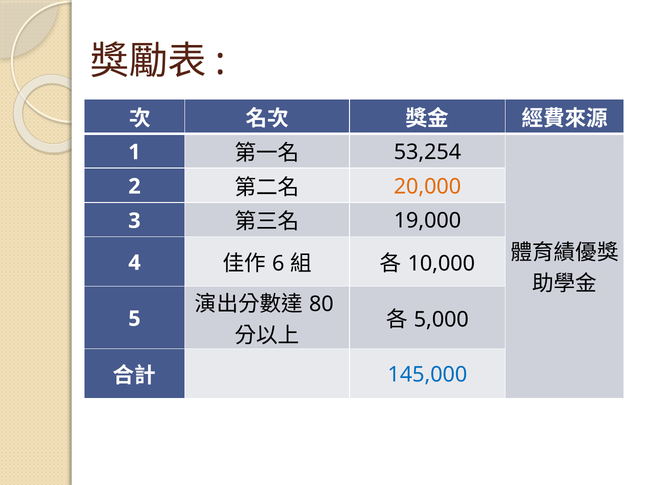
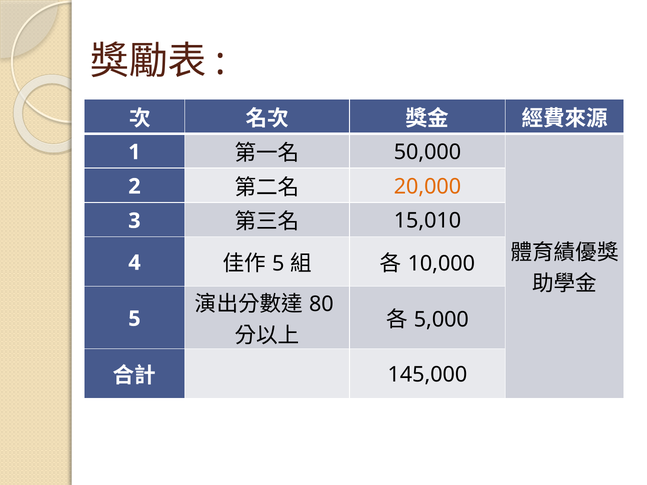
53,254: 53,254 -> 50,000
19,000: 19,000 -> 15,010
6 at (278, 264): 6 -> 5
145,000 colour: blue -> black
